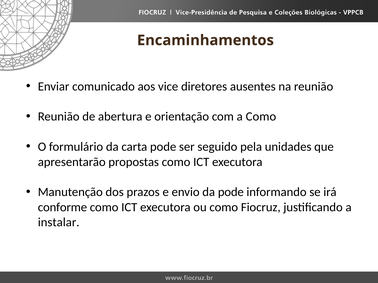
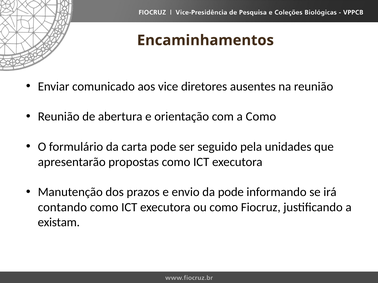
conforme: conforme -> contando
instalar: instalar -> existam
